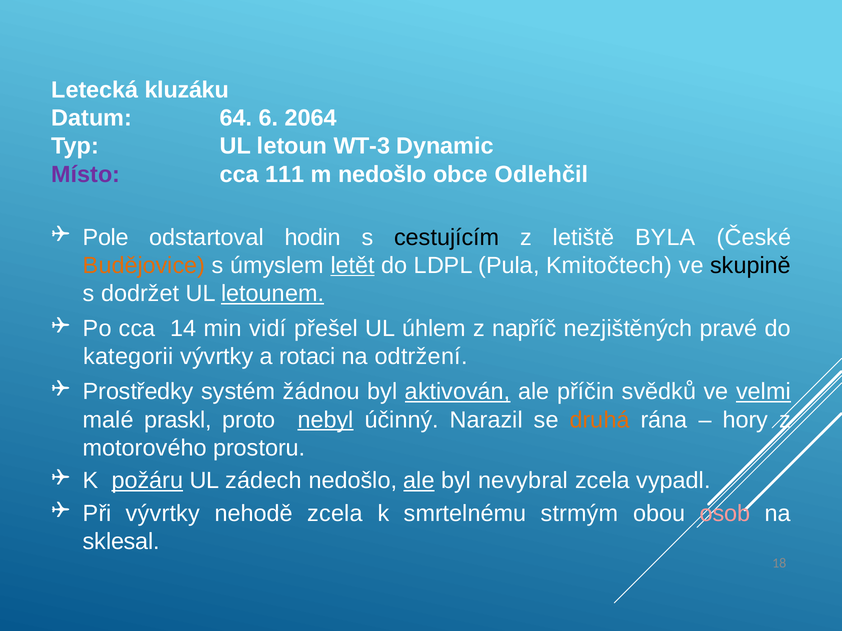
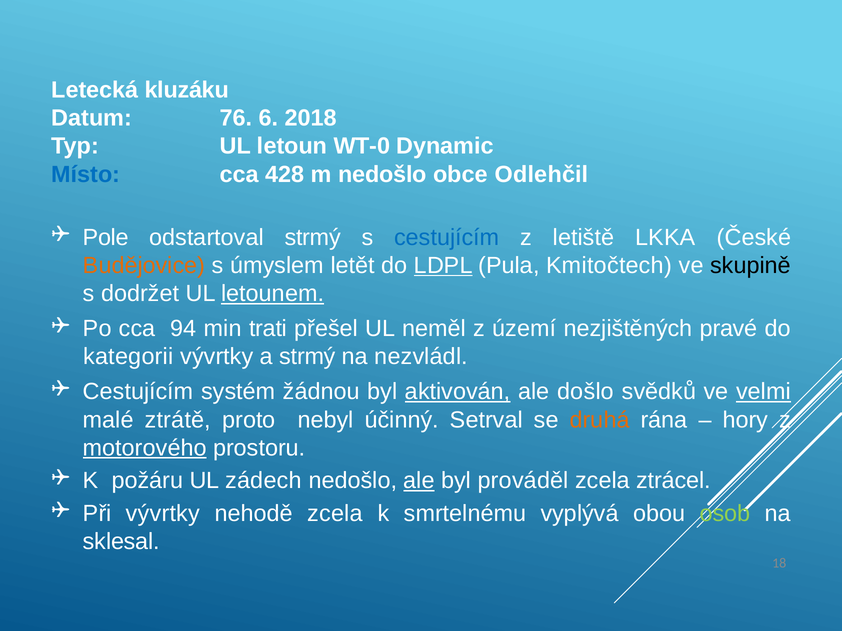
64: 64 -> 76
2064: 2064 -> 2018
WT-3: WT-3 -> WT-0
Místo colour: purple -> blue
111: 111 -> 428
odstartoval hodin: hodin -> strmý
cestujícím at (447, 238) colour: black -> blue
BYLA: BYLA -> LKKA
letět underline: present -> none
LDPL underline: none -> present
14: 14 -> 94
vidí: vidí -> trati
úhlem: úhlem -> neměl
napříč: napříč -> území
a rotaci: rotaci -> strmý
odtržení: odtržení -> nezvládl
Prostředky at (138, 392): Prostředky -> Cestujícím
příčin: příčin -> došlo
praskl: praskl -> ztrátě
nebyl underline: present -> none
Narazil: Narazil -> Setrval
motorového underline: none -> present
požáru underline: present -> none
nevybral: nevybral -> prováděl
vypadl: vypadl -> ztrácel
strmým: strmým -> vyplývá
osob colour: pink -> light green
